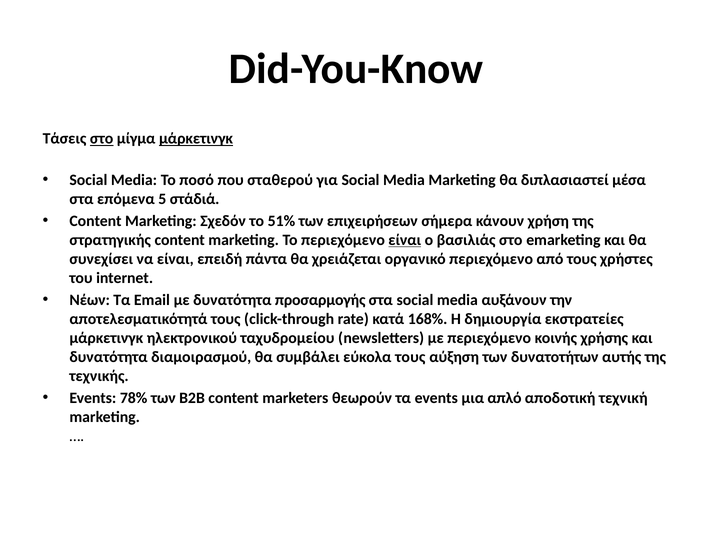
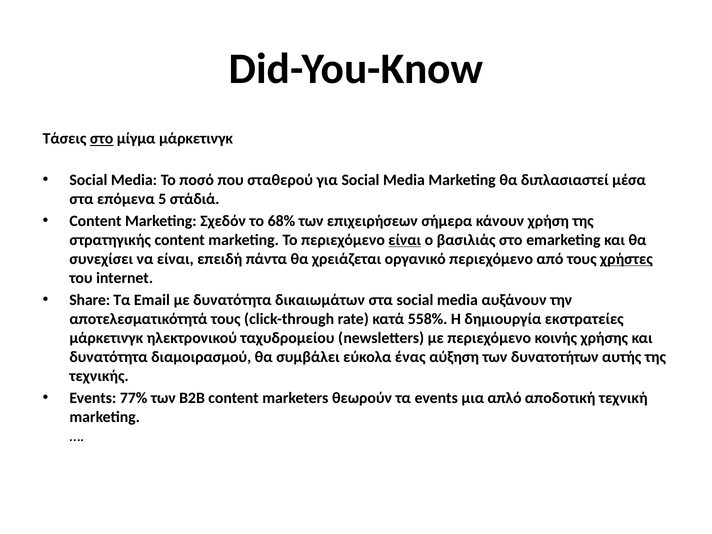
μάρκετινγκ at (196, 139) underline: present -> none
51%: 51% -> 68%
χρήστες underline: none -> present
Νέων: Νέων -> Share
προσαρμογής: προσαρμογής -> δικαιωμάτων
168%: 168% -> 558%
εύκολα τους: τους -> ένας
78%: 78% -> 77%
